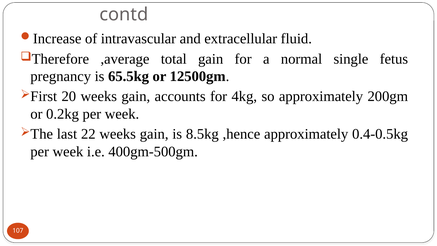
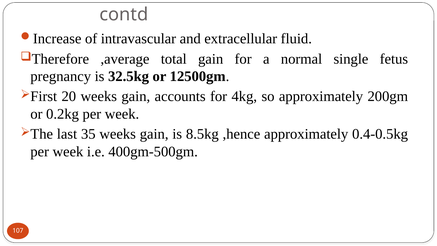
65.5kg: 65.5kg -> 32.5kg
22: 22 -> 35
